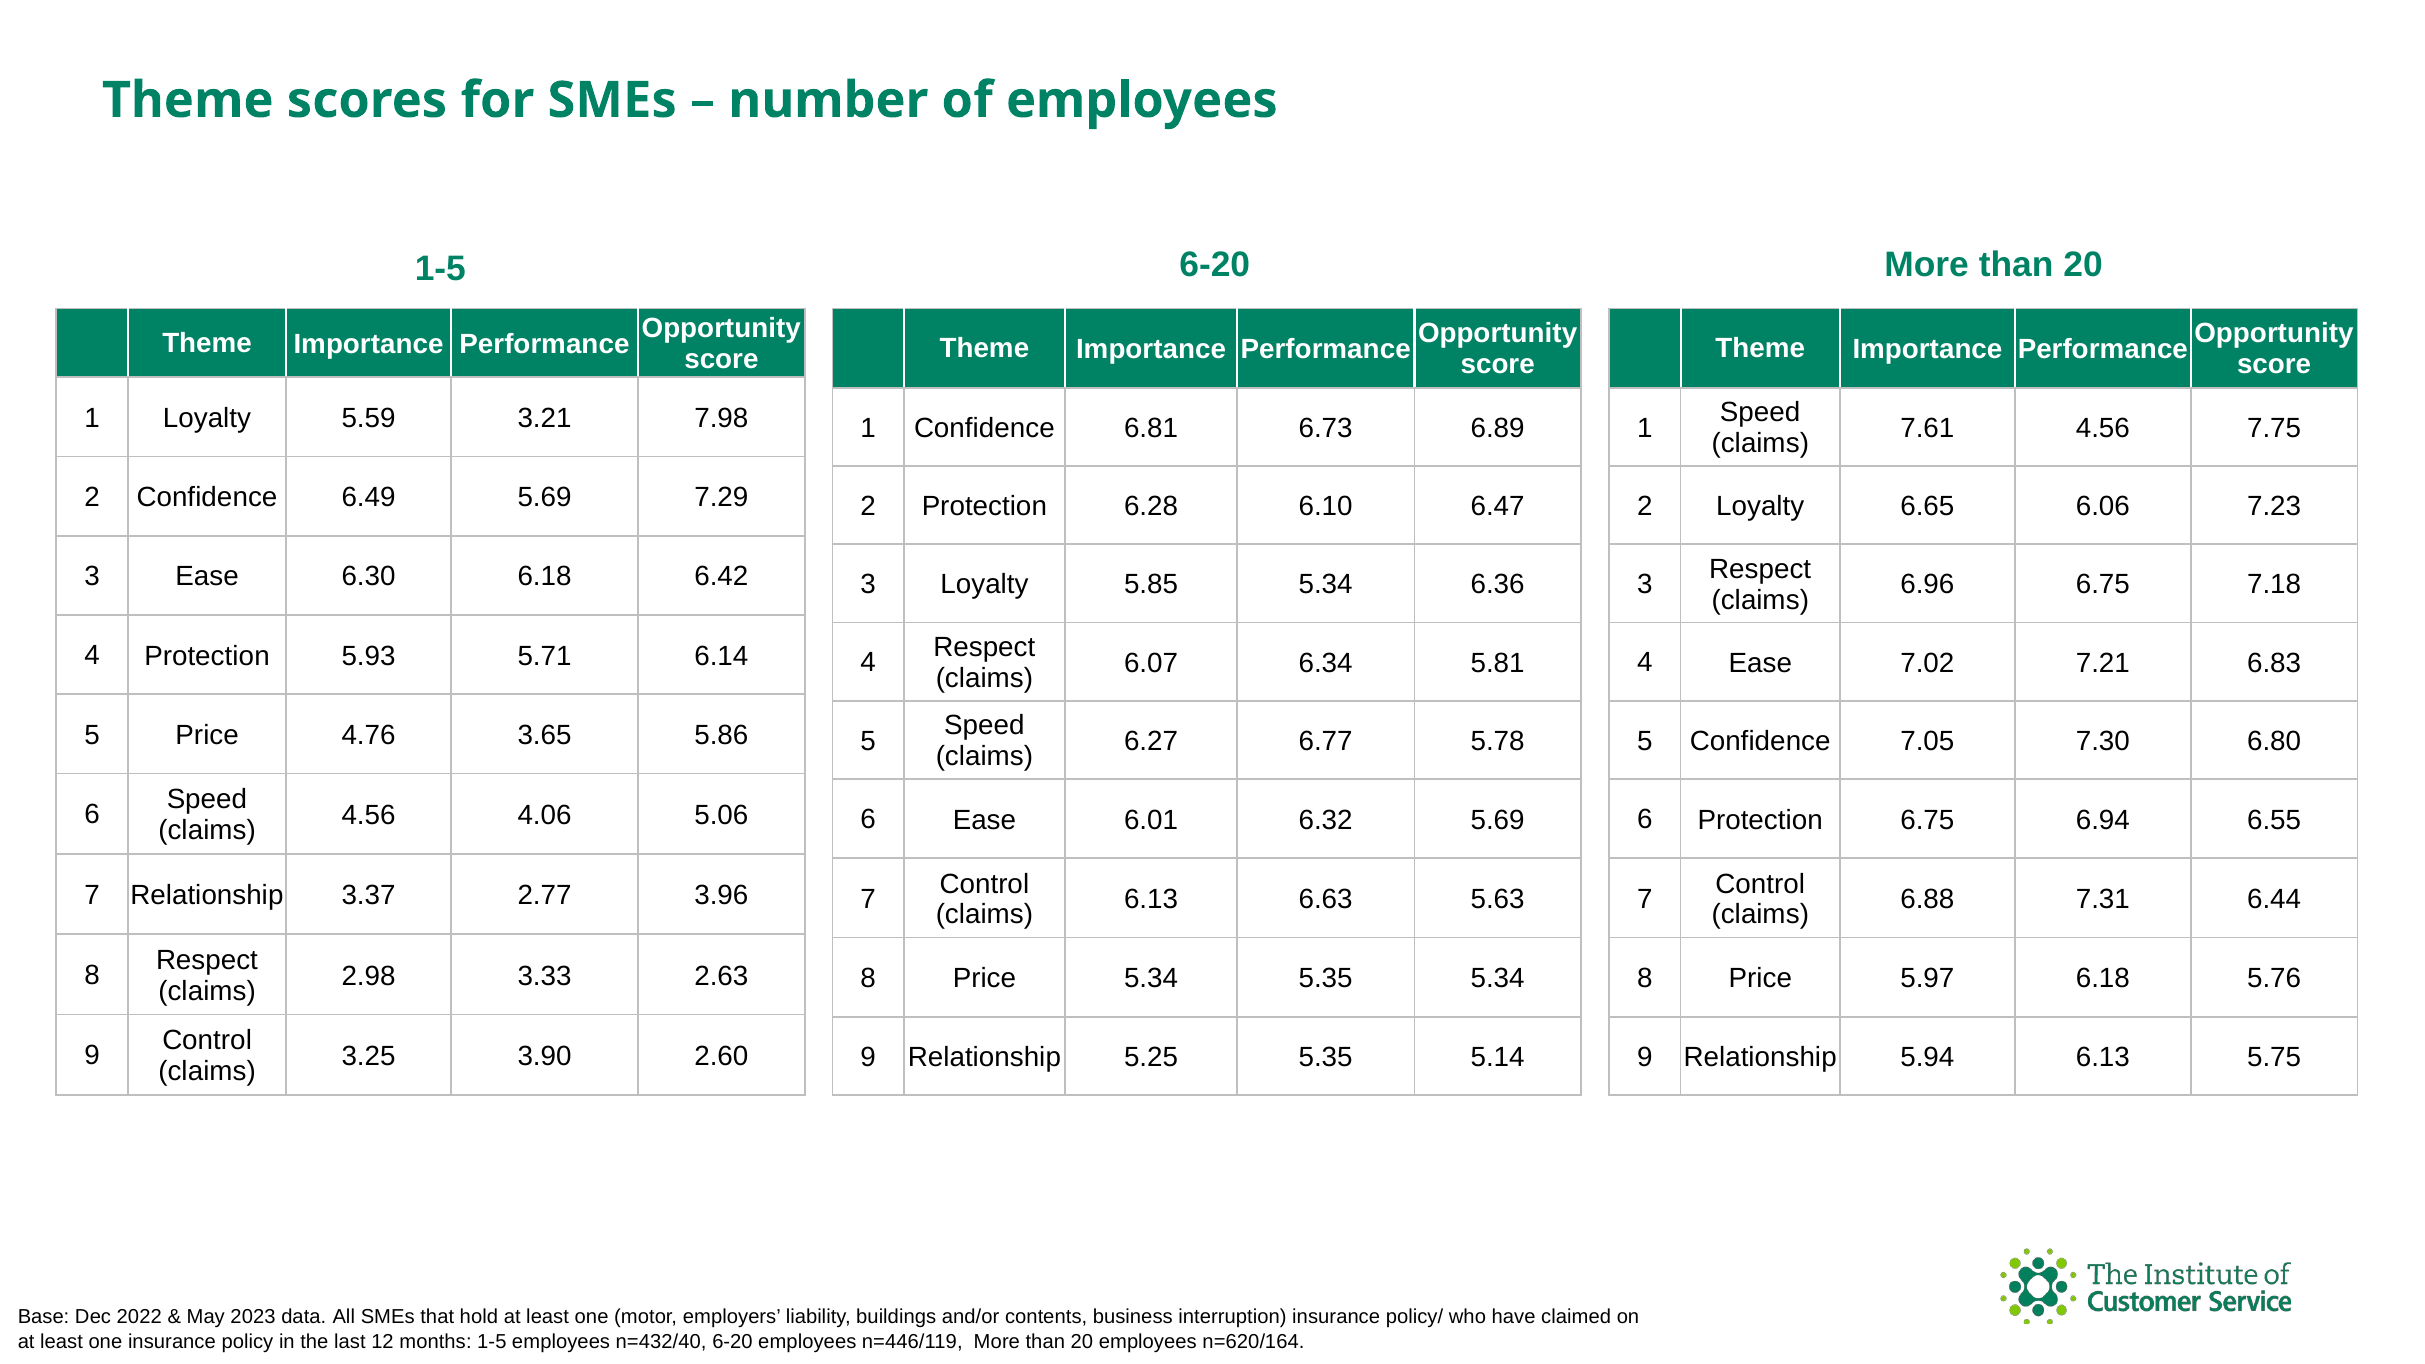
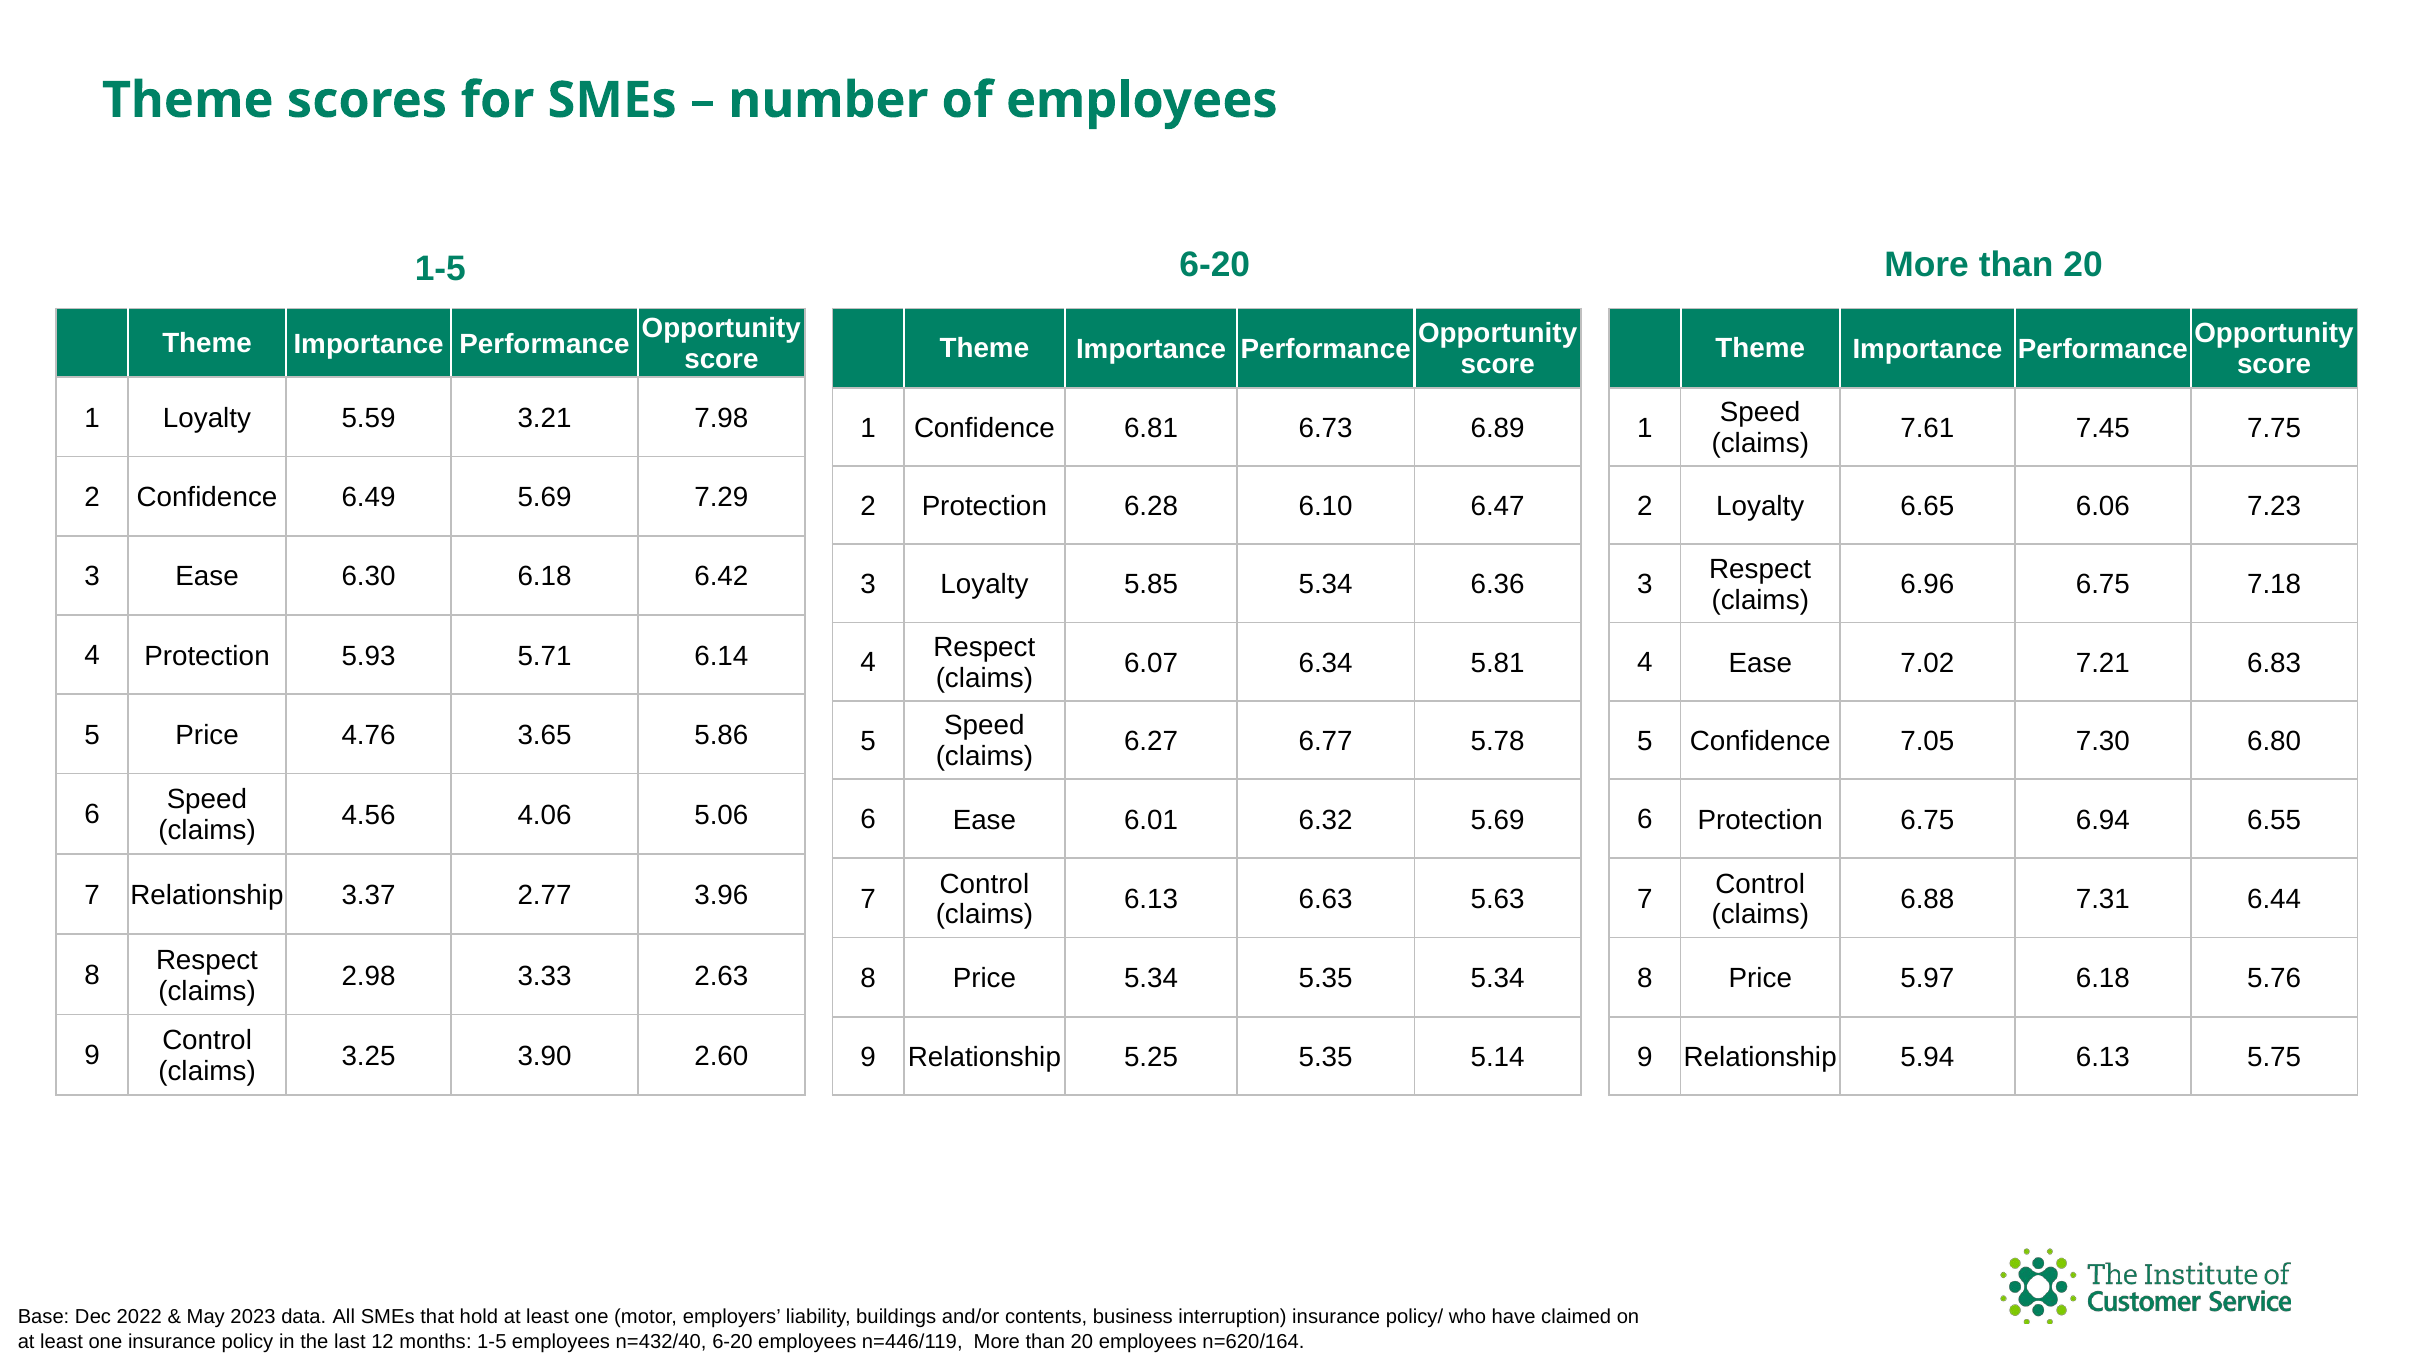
7.61 4.56: 4.56 -> 7.45
